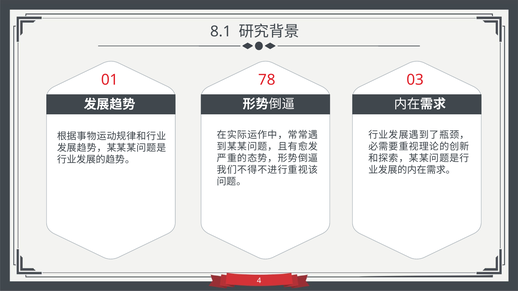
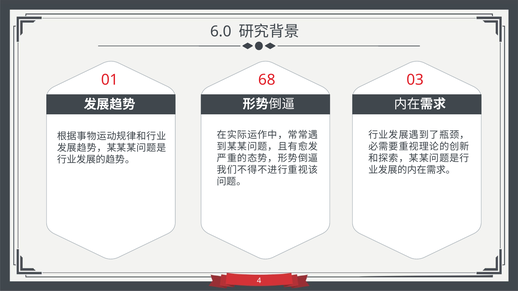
8.1: 8.1 -> 6.0
78: 78 -> 68
